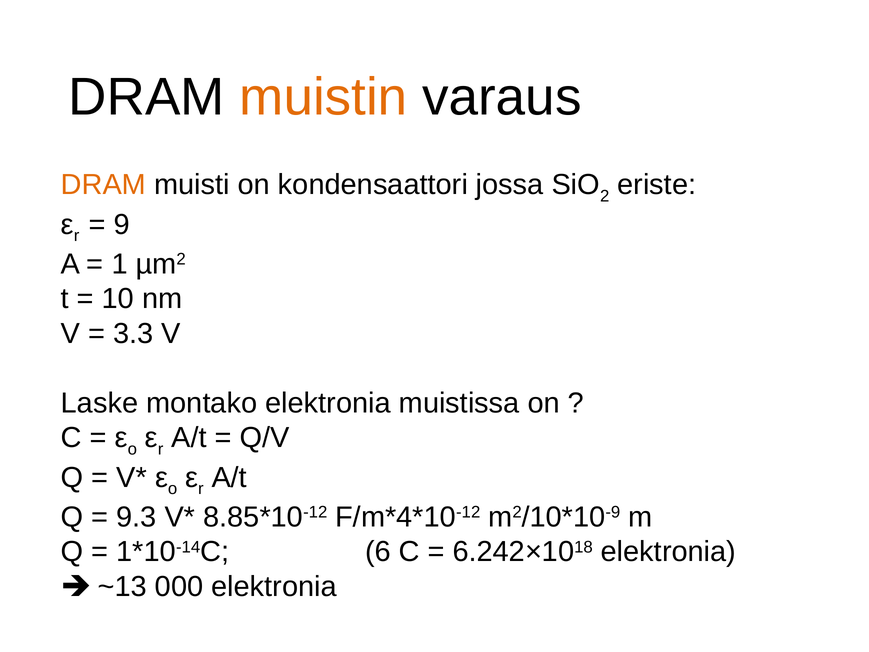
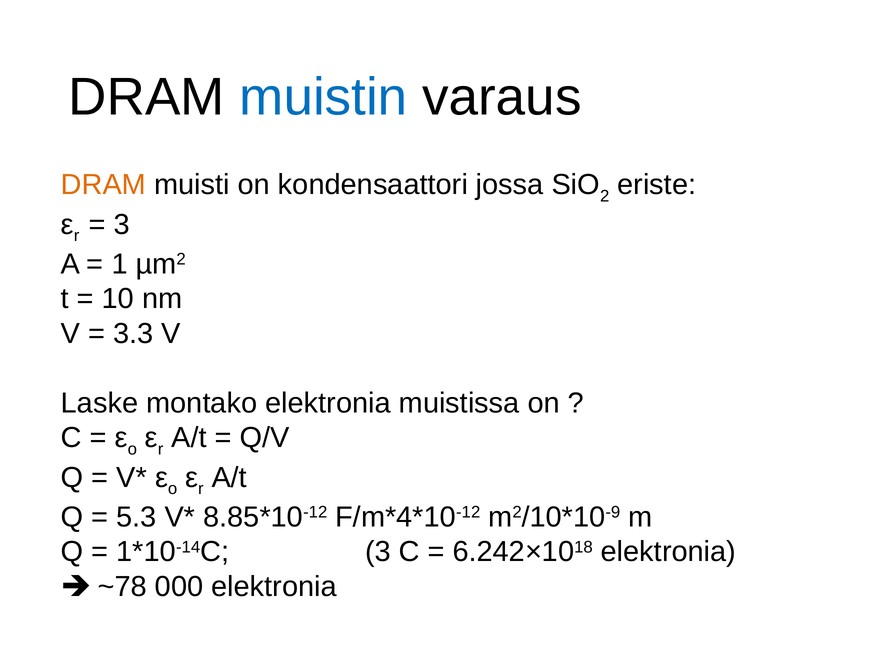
muistin colour: orange -> blue
9 at (122, 224): 9 -> 3
9.3: 9.3 -> 5.3
6 at (378, 552): 6 -> 3
~13: ~13 -> ~78
